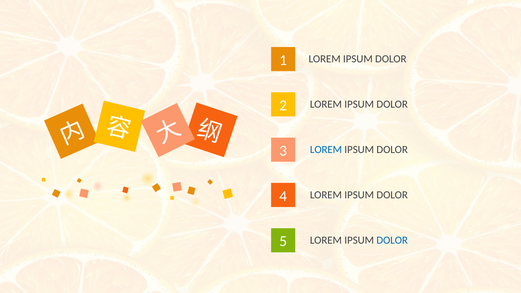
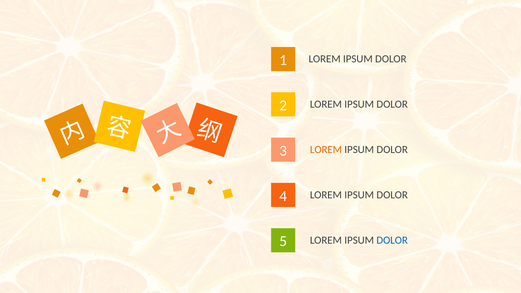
LOREM at (326, 150) colour: blue -> orange
